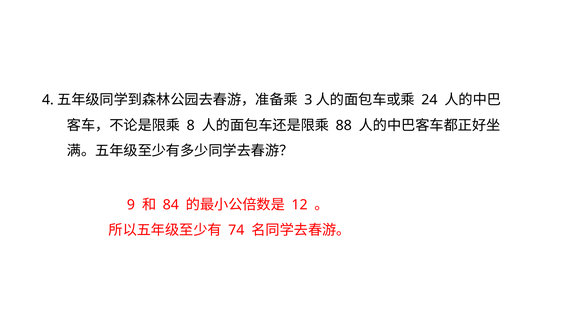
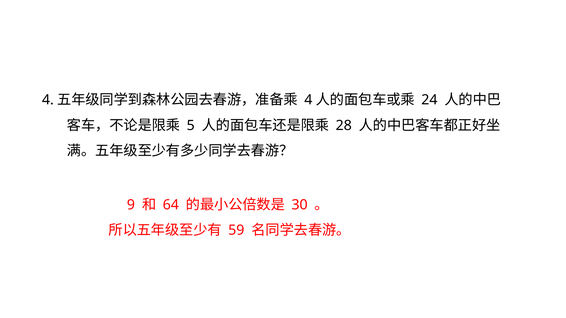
3 at (308, 100): 3 -> 4
8: 8 -> 5
88: 88 -> 28
84: 84 -> 64
12: 12 -> 30
74: 74 -> 59
